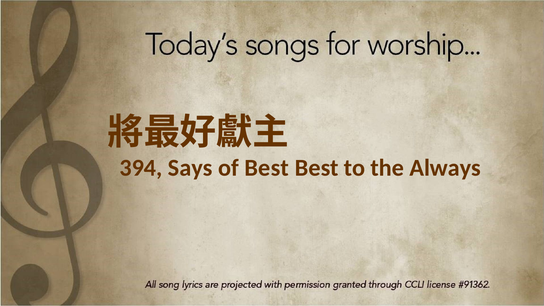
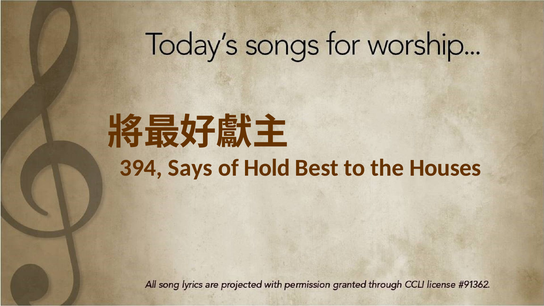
of Best: Best -> Hold
Always: Always -> Houses
